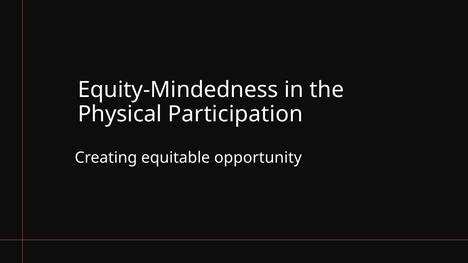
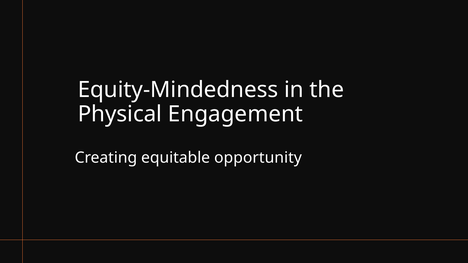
Participation: Participation -> Engagement
